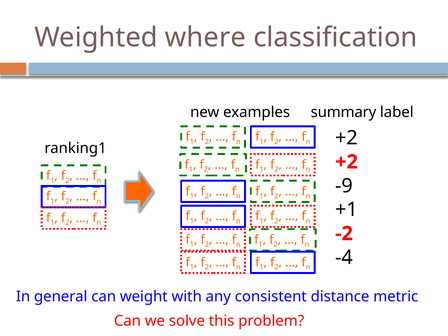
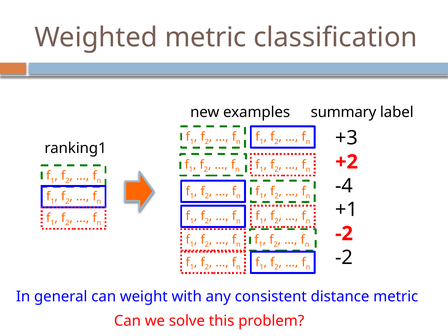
Weighted where: where -> metric
+2 at (347, 138): +2 -> +3
-9: -9 -> -4
-4 at (344, 258): -4 -> -2
